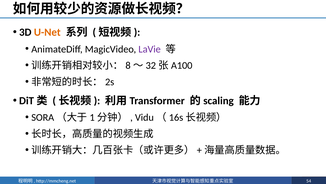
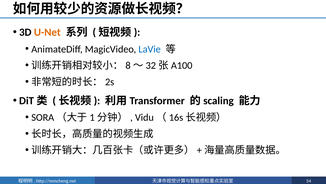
LaVie colour: purple -> blue
